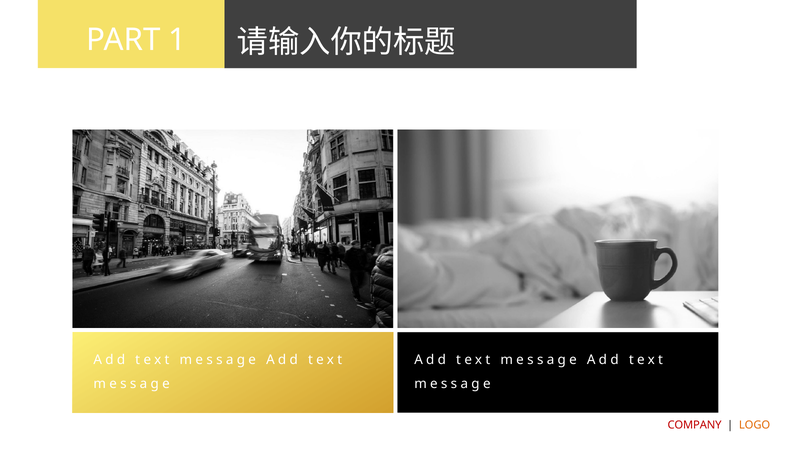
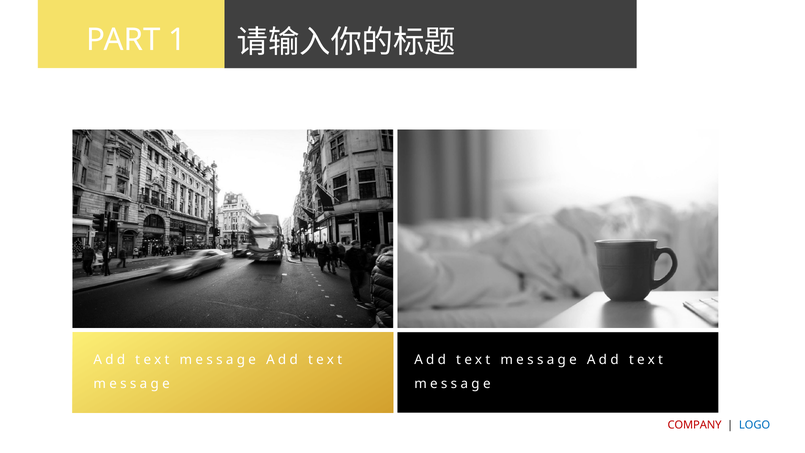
LOGO colour: orange -> blue
